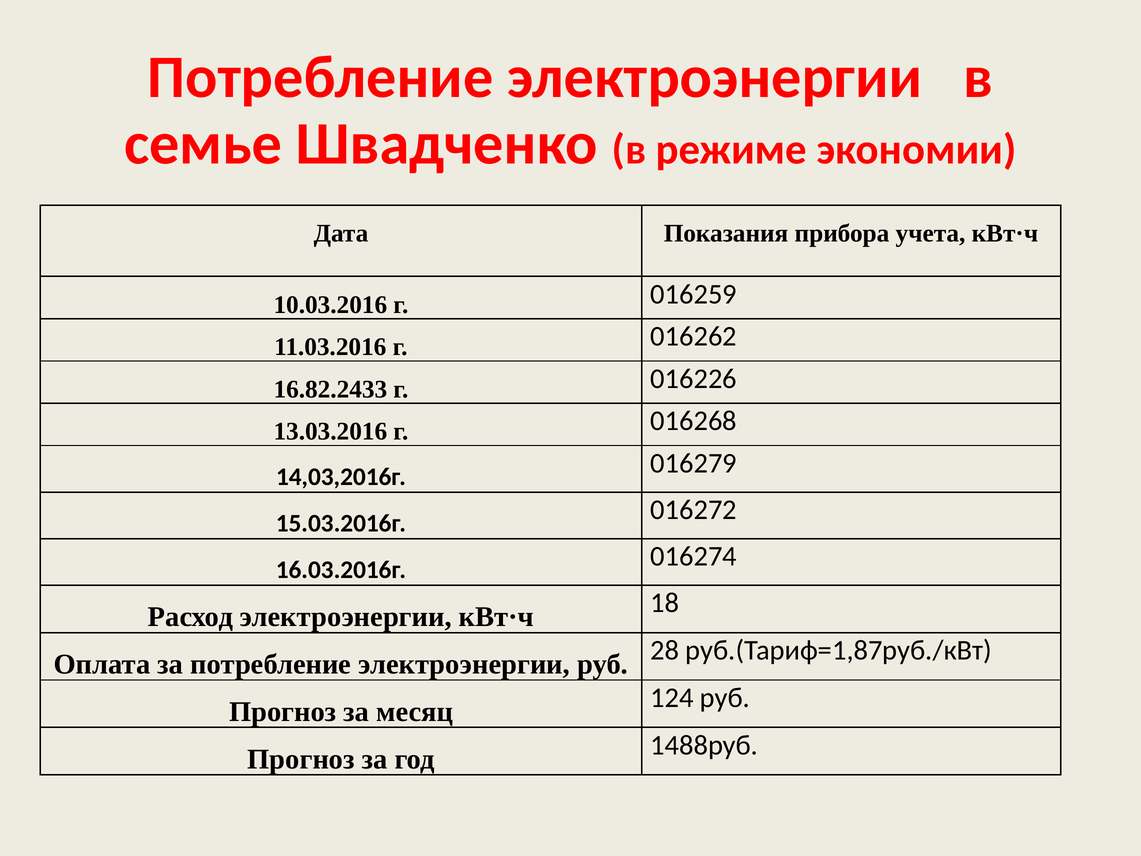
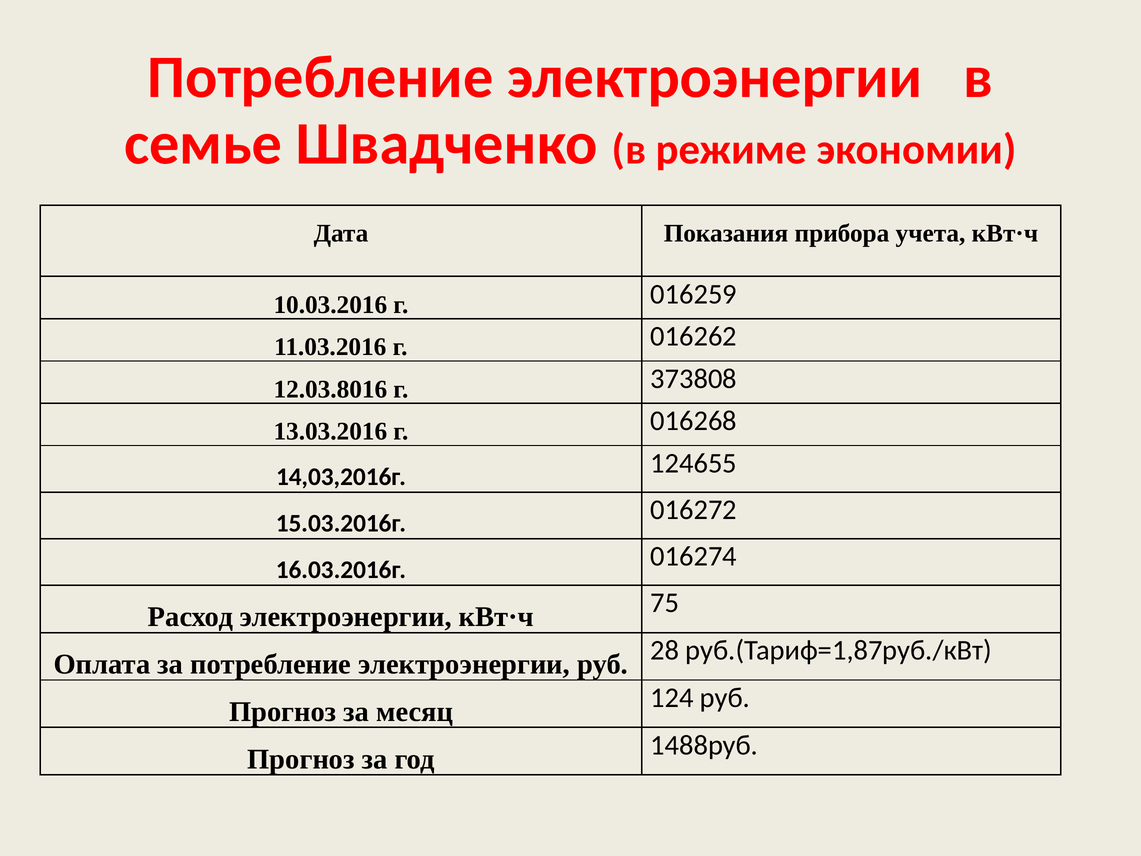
16.82.2433: 16.82.2433 -> 12.03.8016
016226: 016226 -> 373808
016279: 016279 -> 124655
18: 18 -> 75
